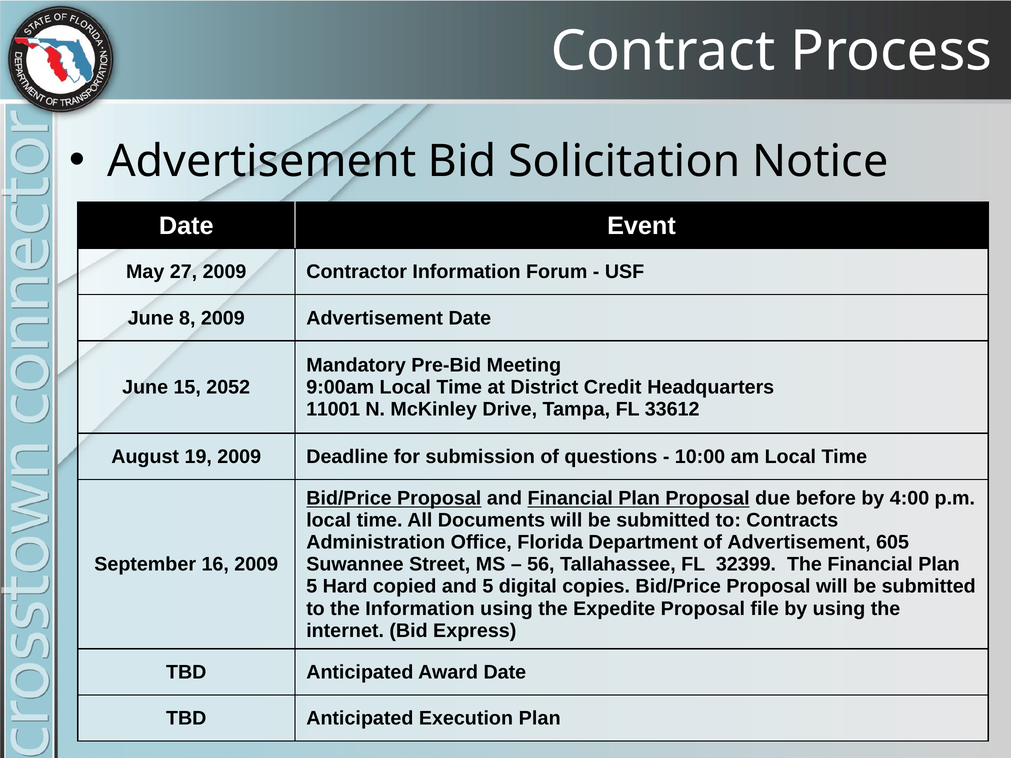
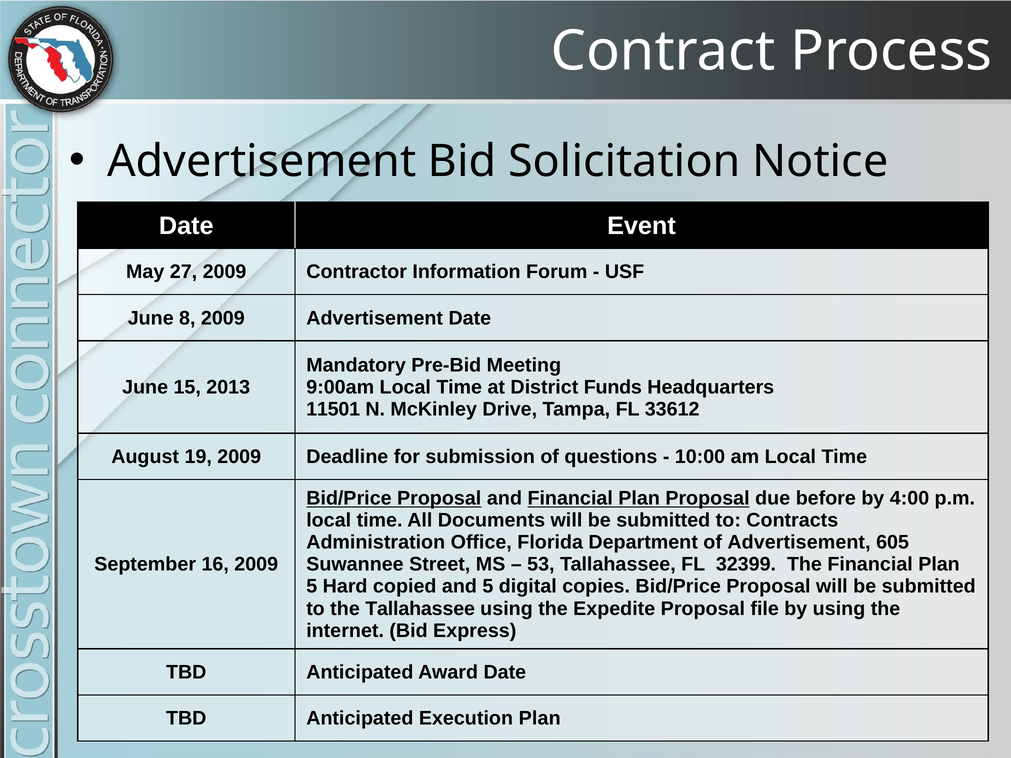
2052: 2052 -> 2013
Credit: Credit -> Funds
11001: 11001 -> 11501
56: 56 -> 53
the Information: Information -> Tallahassee
